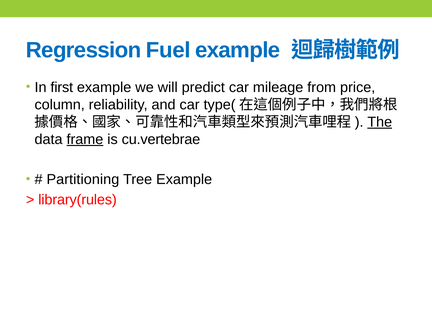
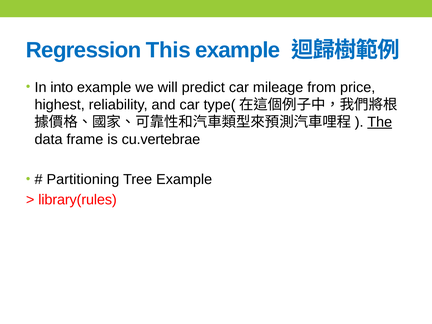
Fuel: Fuel -> This
first: first -> into
column: column -> highest
frame underline: present -> none
